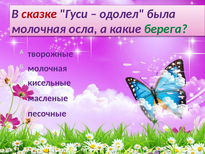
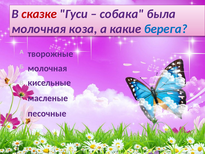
одолел: одолел -> собака
осла: осла -> коза
берега colour: green -> blue
